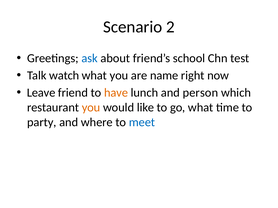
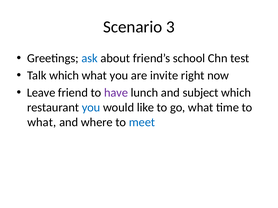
2: 2 -> 3
Talk watch: watch -> which
name: name -> invite
have colour: orange -> purple
person: person -> subject
you at (91, 108) colour: orange -> blue
party at (42, 123): party -> what
